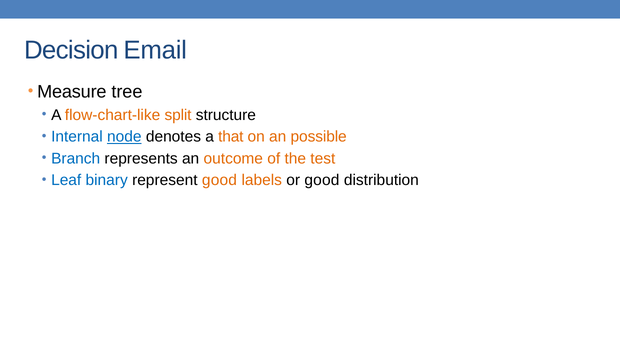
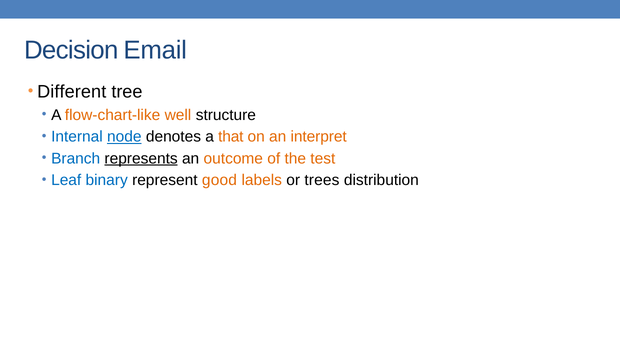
Measure: Measure -> Different
split: split -> well
possible: possible -> interpret
represents underline: none -> present
or good: good -> trees
